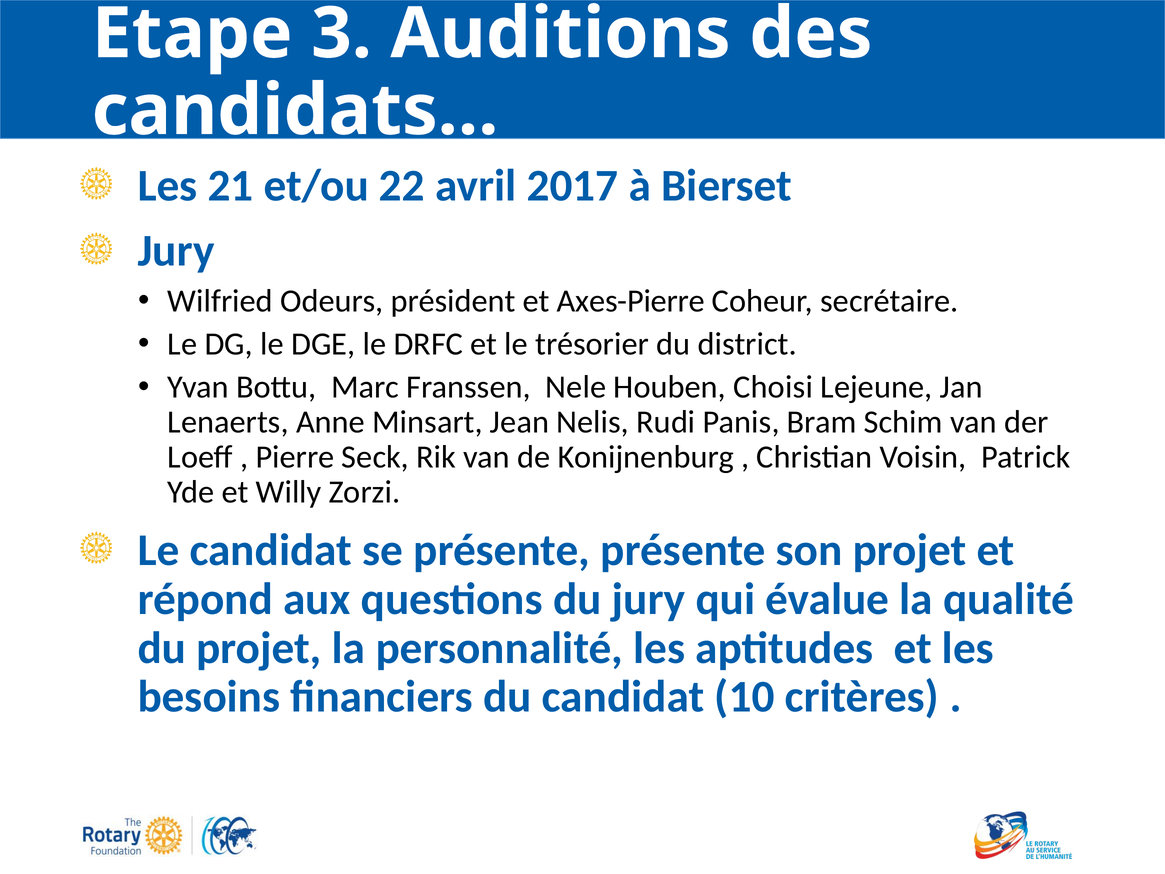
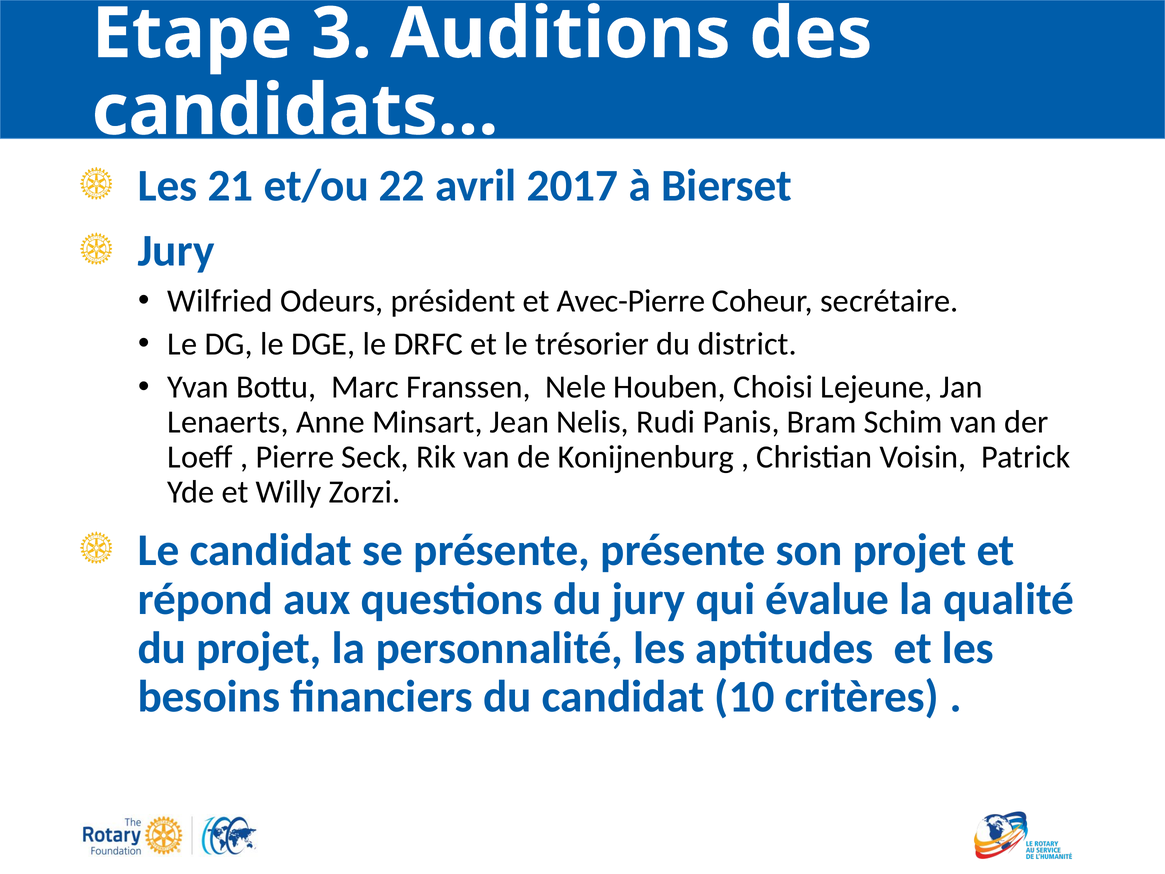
Axes-Pierre: Axes-Pierre -> Avec-Pierre
